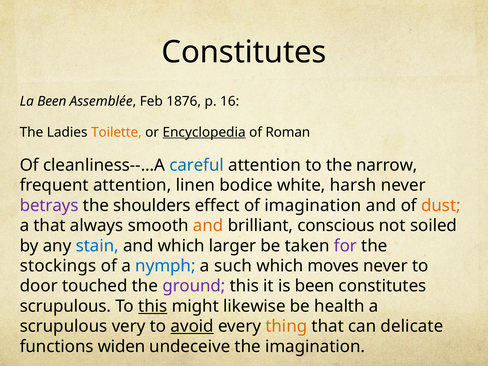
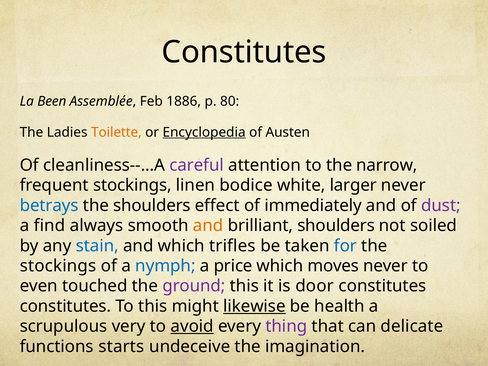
1876: 1876 -> 1886
16: 16 -> 80
Roman: Roman -> Austen
careful colour: blue -> purple
frequent attention: attention -> stockings
harsh: harsh -> larger
betrays colour: purple -> blue
of imagination: imagination -> immediately
dust colour: orange -> purple
a that: that -> find
brilliant conscious: conscious -> shoulders
larger: larger -> trifles
for colour: purple -> blue
such: such -> price
door: door -> even
is been: been -> door
scrupulous at (65, 306): scrupulous -> constitutes
this at (153, 306) underline: present -> none
likewise underline: none -> present
thing colour: orange -> purple
widen: widen -> starts
